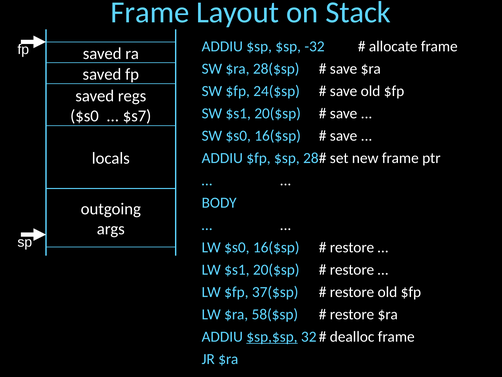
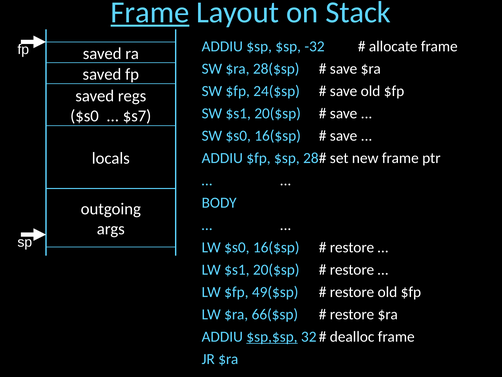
Frame at (150, 13) underline: none -> present
37($sp: 37($sp -> 49($sp
58($sp: 58($sp -> 66($sp
